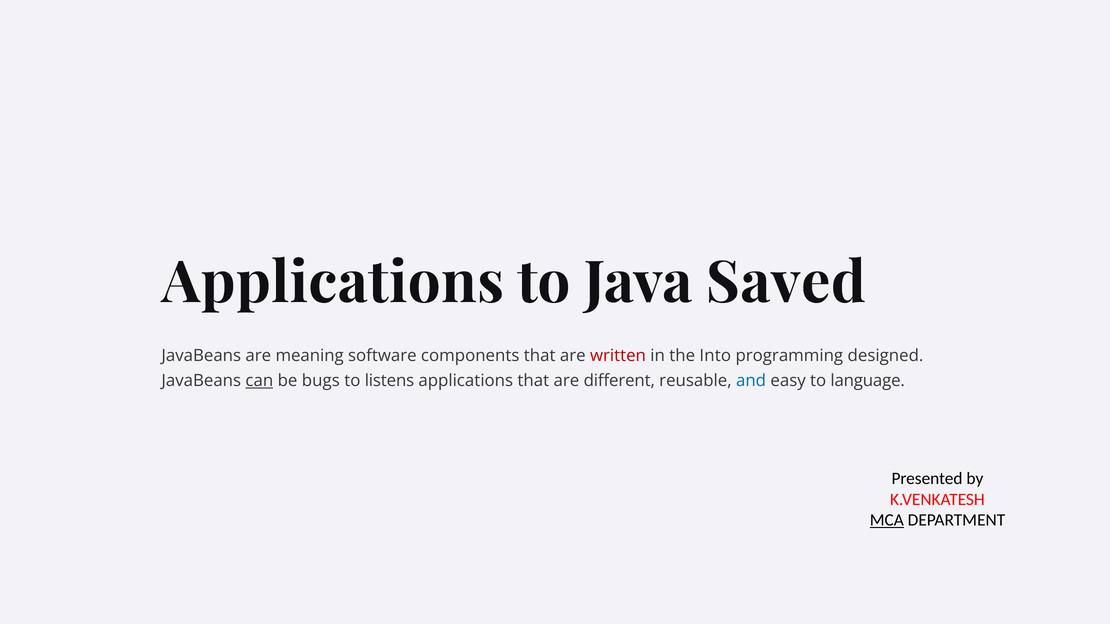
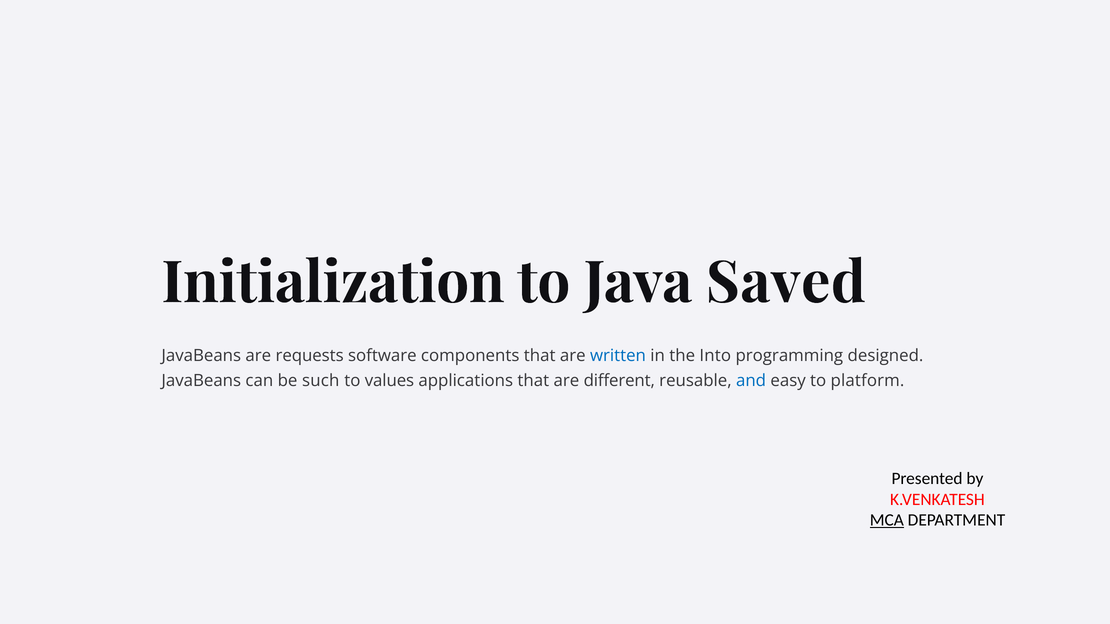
Applications at (333, 283): Applications -> Initialization
meaning: meaning -> requests
written colour: red -> blue
can underline: present -> none
bugs: bugs -> such
listens: listens -> values
language: language -> platform
